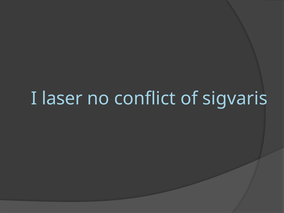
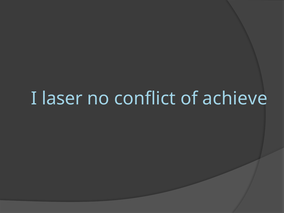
sigvaris: sigvaris -> achieve
